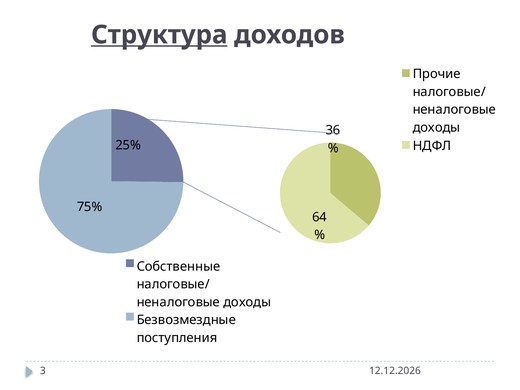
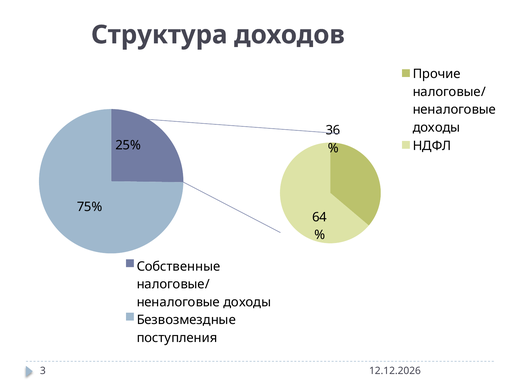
Структура underline: present -> none
